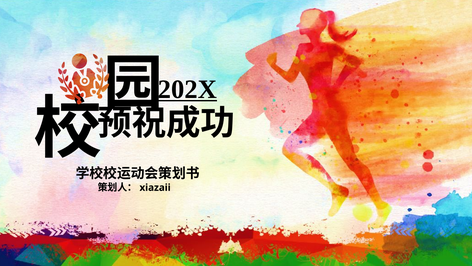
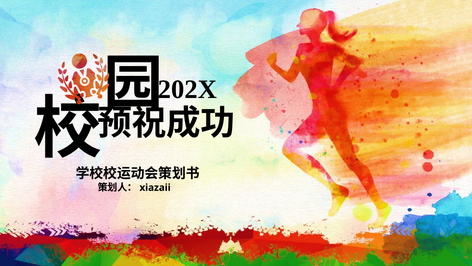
202X underline: present -> none
